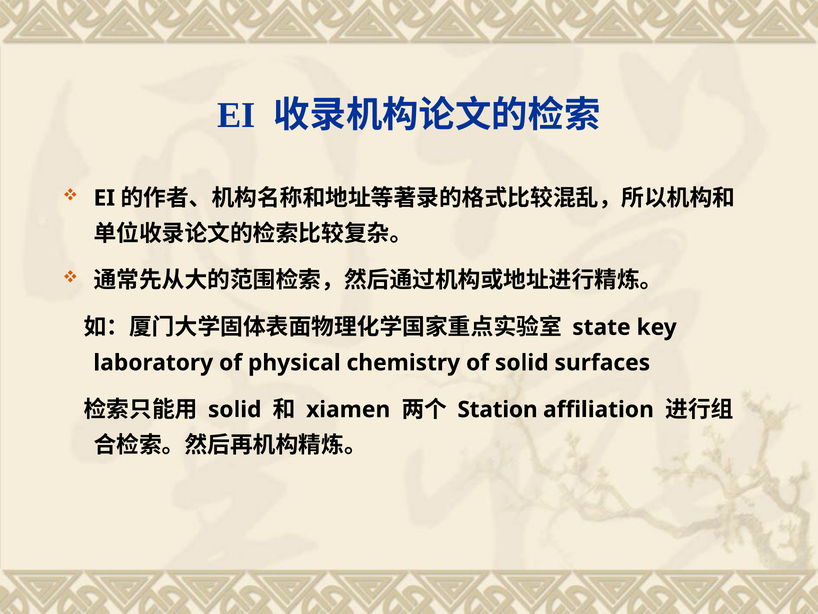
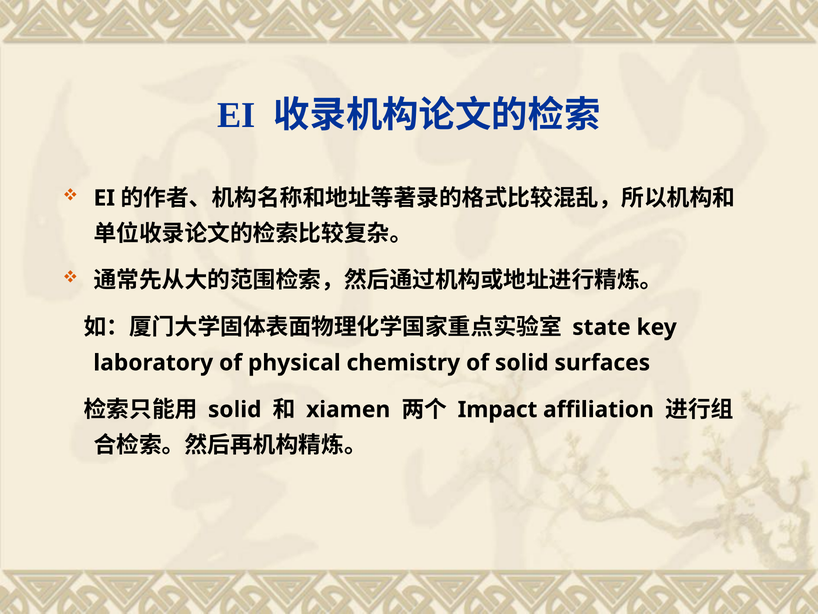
Station: Station -> Impact
